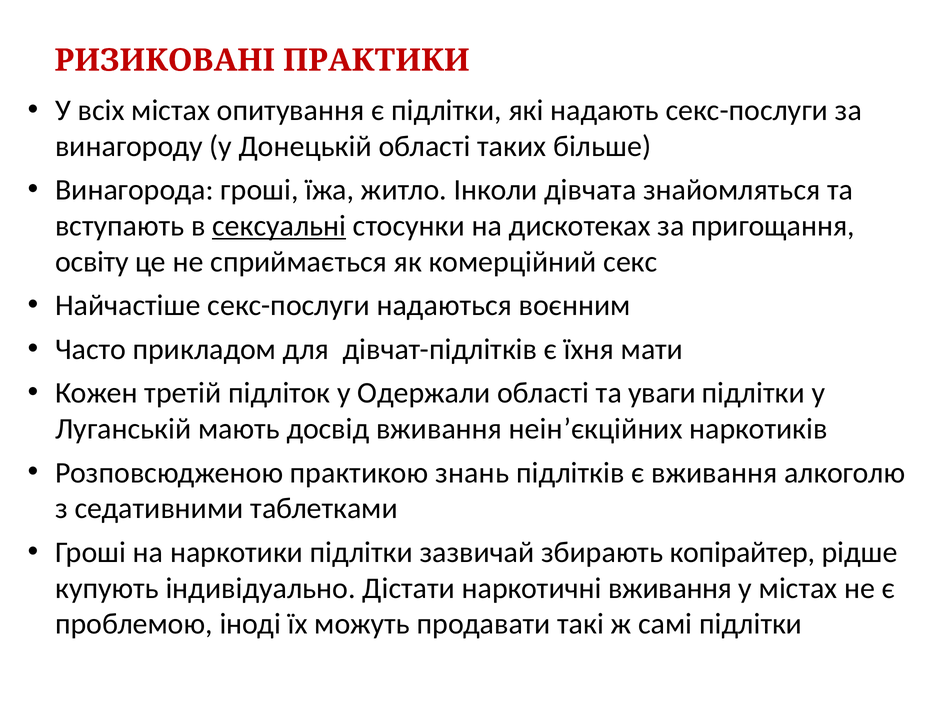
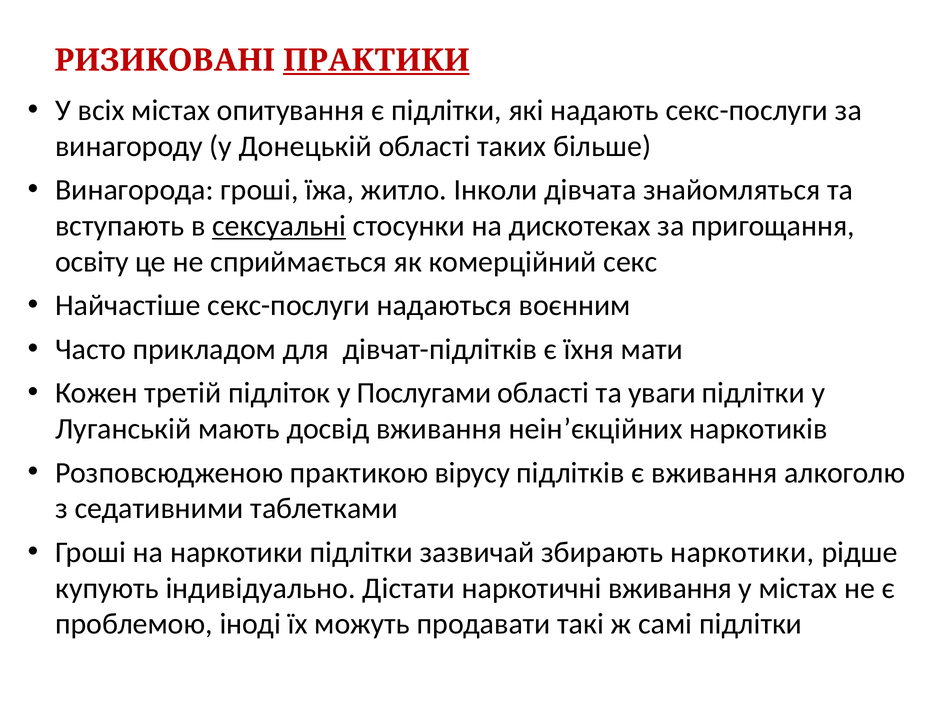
ПРАКТИКИ underline: none -> present
Одержали: Одержали -> Послугами
знань: знань -> вірусу
збирають копірайтер: копірайтер -> наркотики
